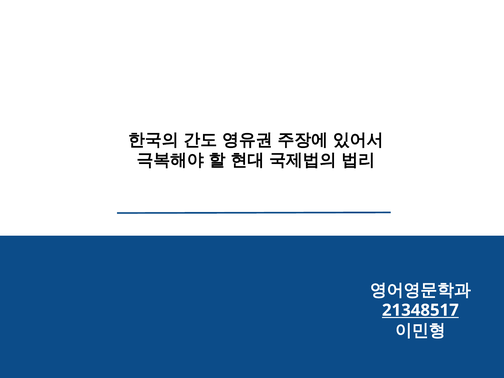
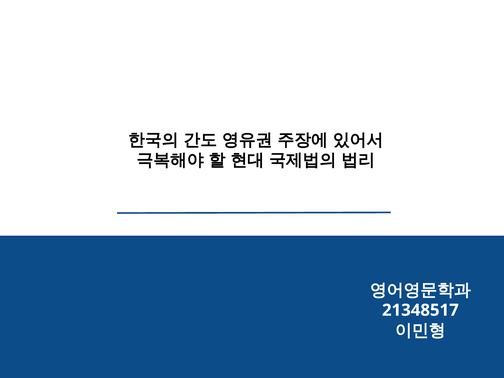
21348517 underline: present -> none
